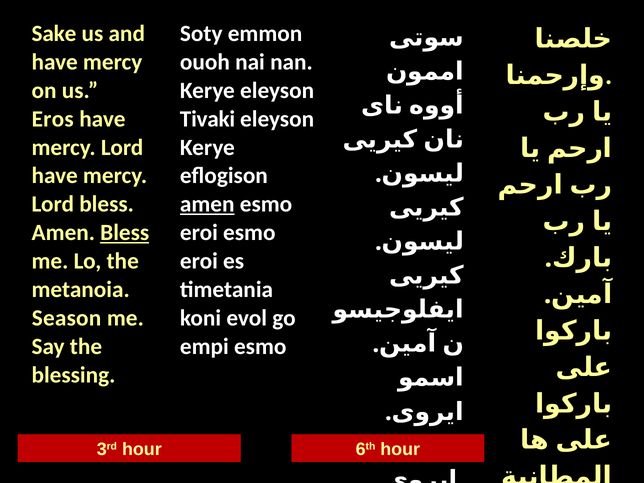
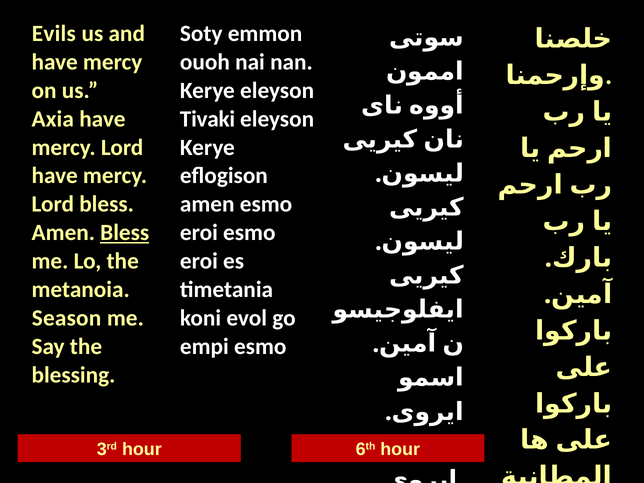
Sake: Sake -> Evils
Eros: Eros -> Axia
amen at (207, 204) underline: present -> none
